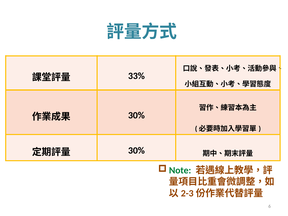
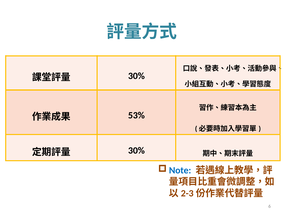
33% at (136, 76): 33% -> 30%
30% at (136, 115): 30% -> 53%
Note colour: green -> blue
